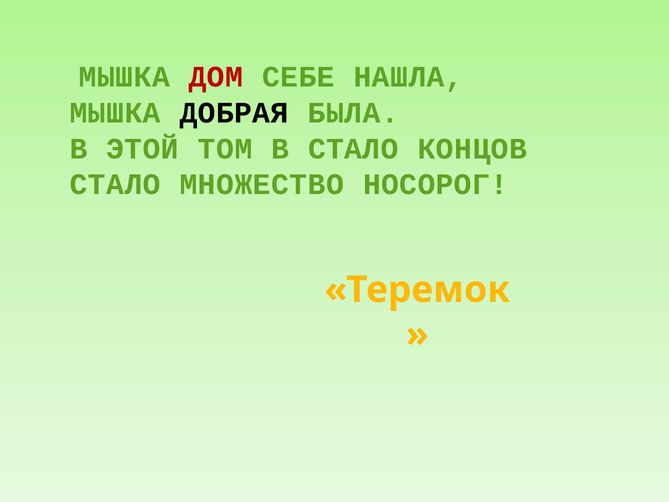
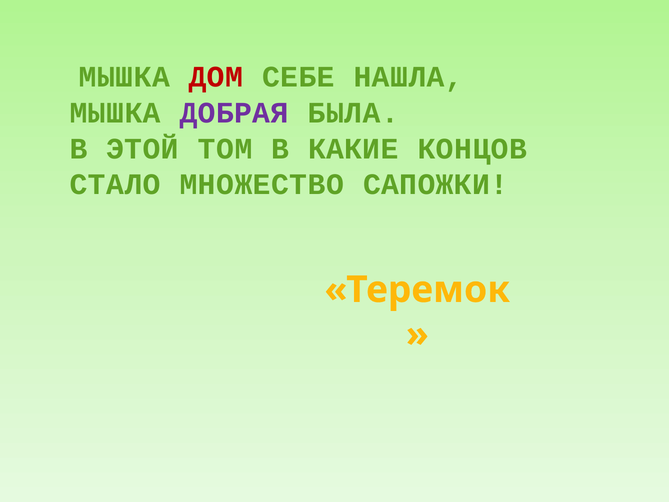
ДОБРАЯ colour: black -> purple
В СТАЛО: СТАЛО -> КАКИЕ
НОСОРОГ: НОСОРОГ -> САПОЖКИ
